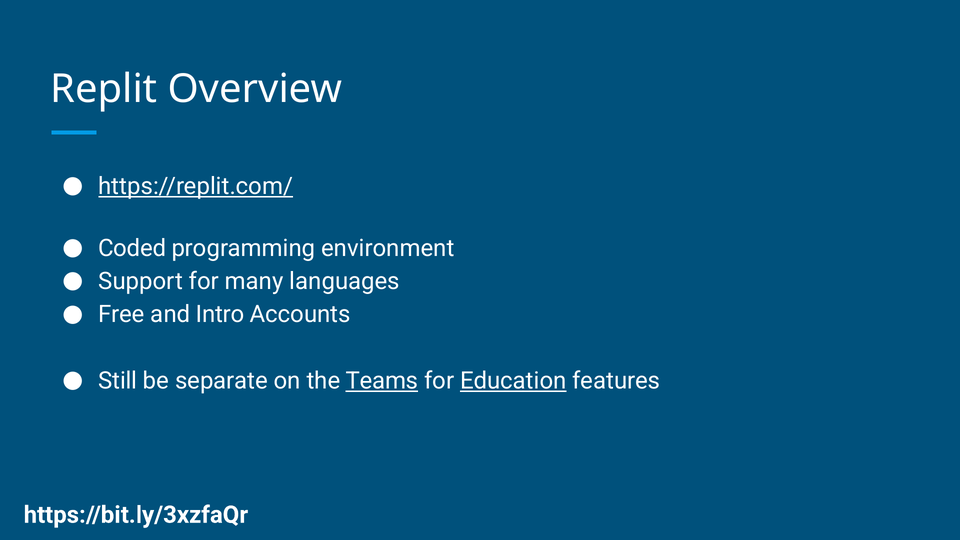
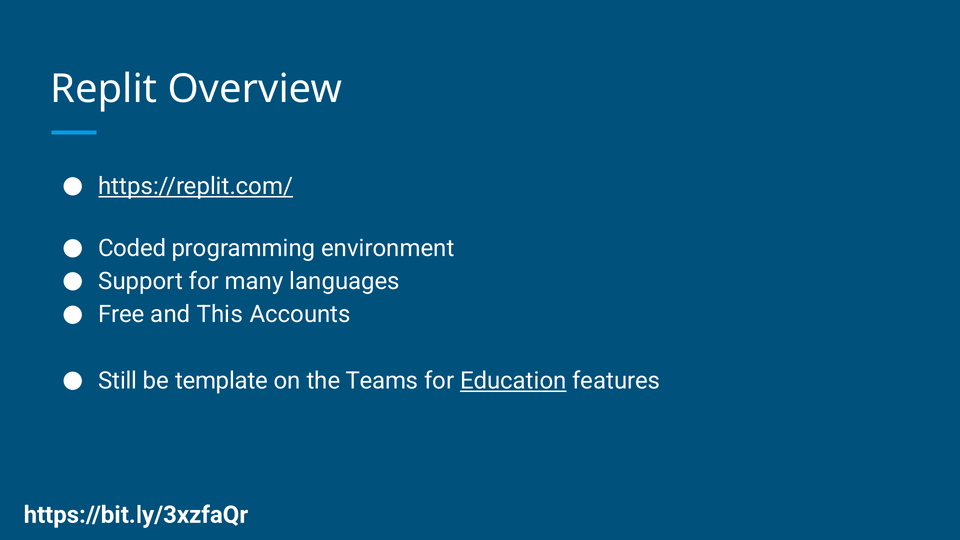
Intro: Intro -> This
separate: separate -> template
Teams underline: present -> none
